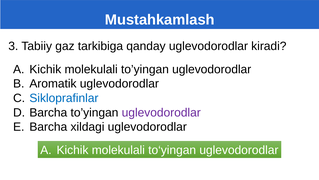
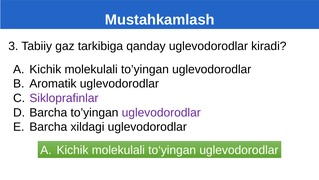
Sikloprafinlar colour: blue -> purple
